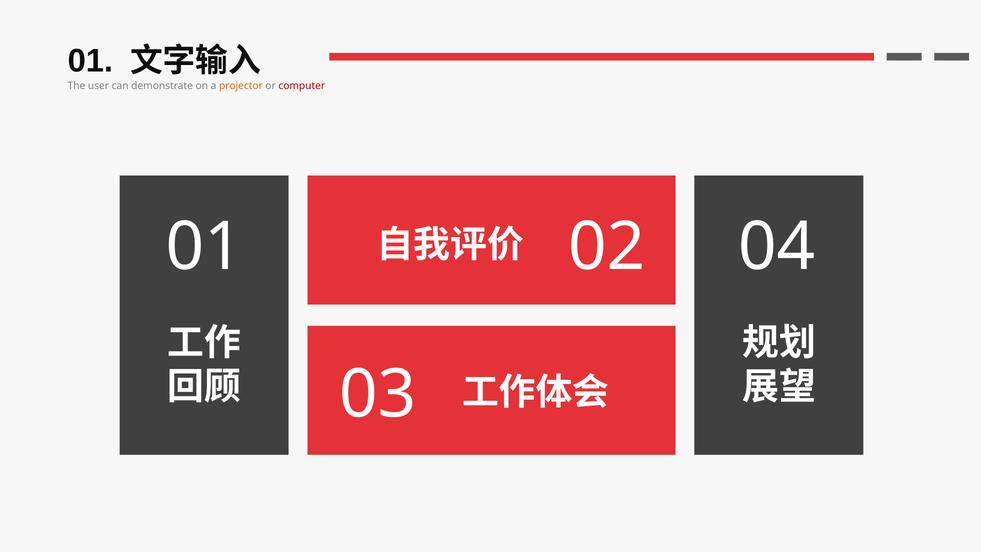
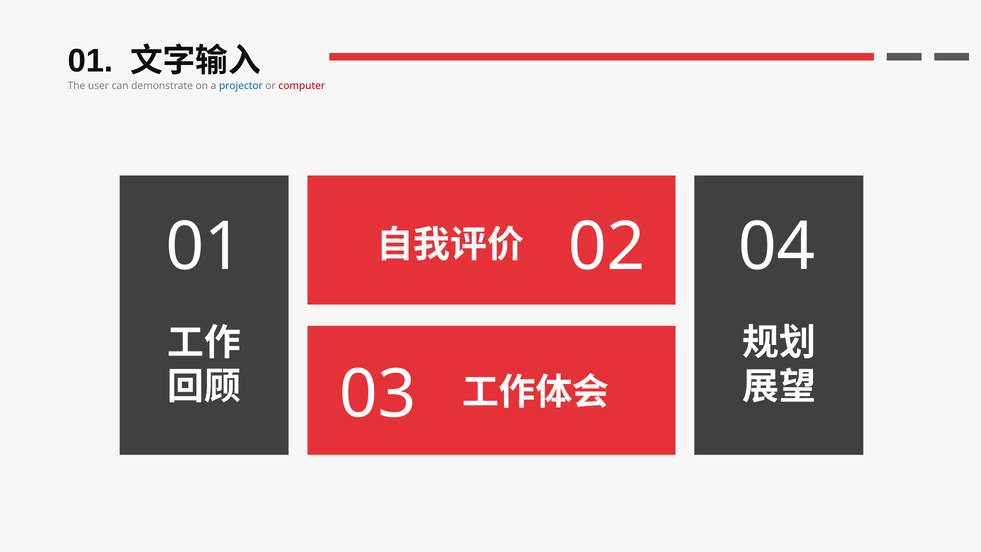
projector colour: orange -> blue
